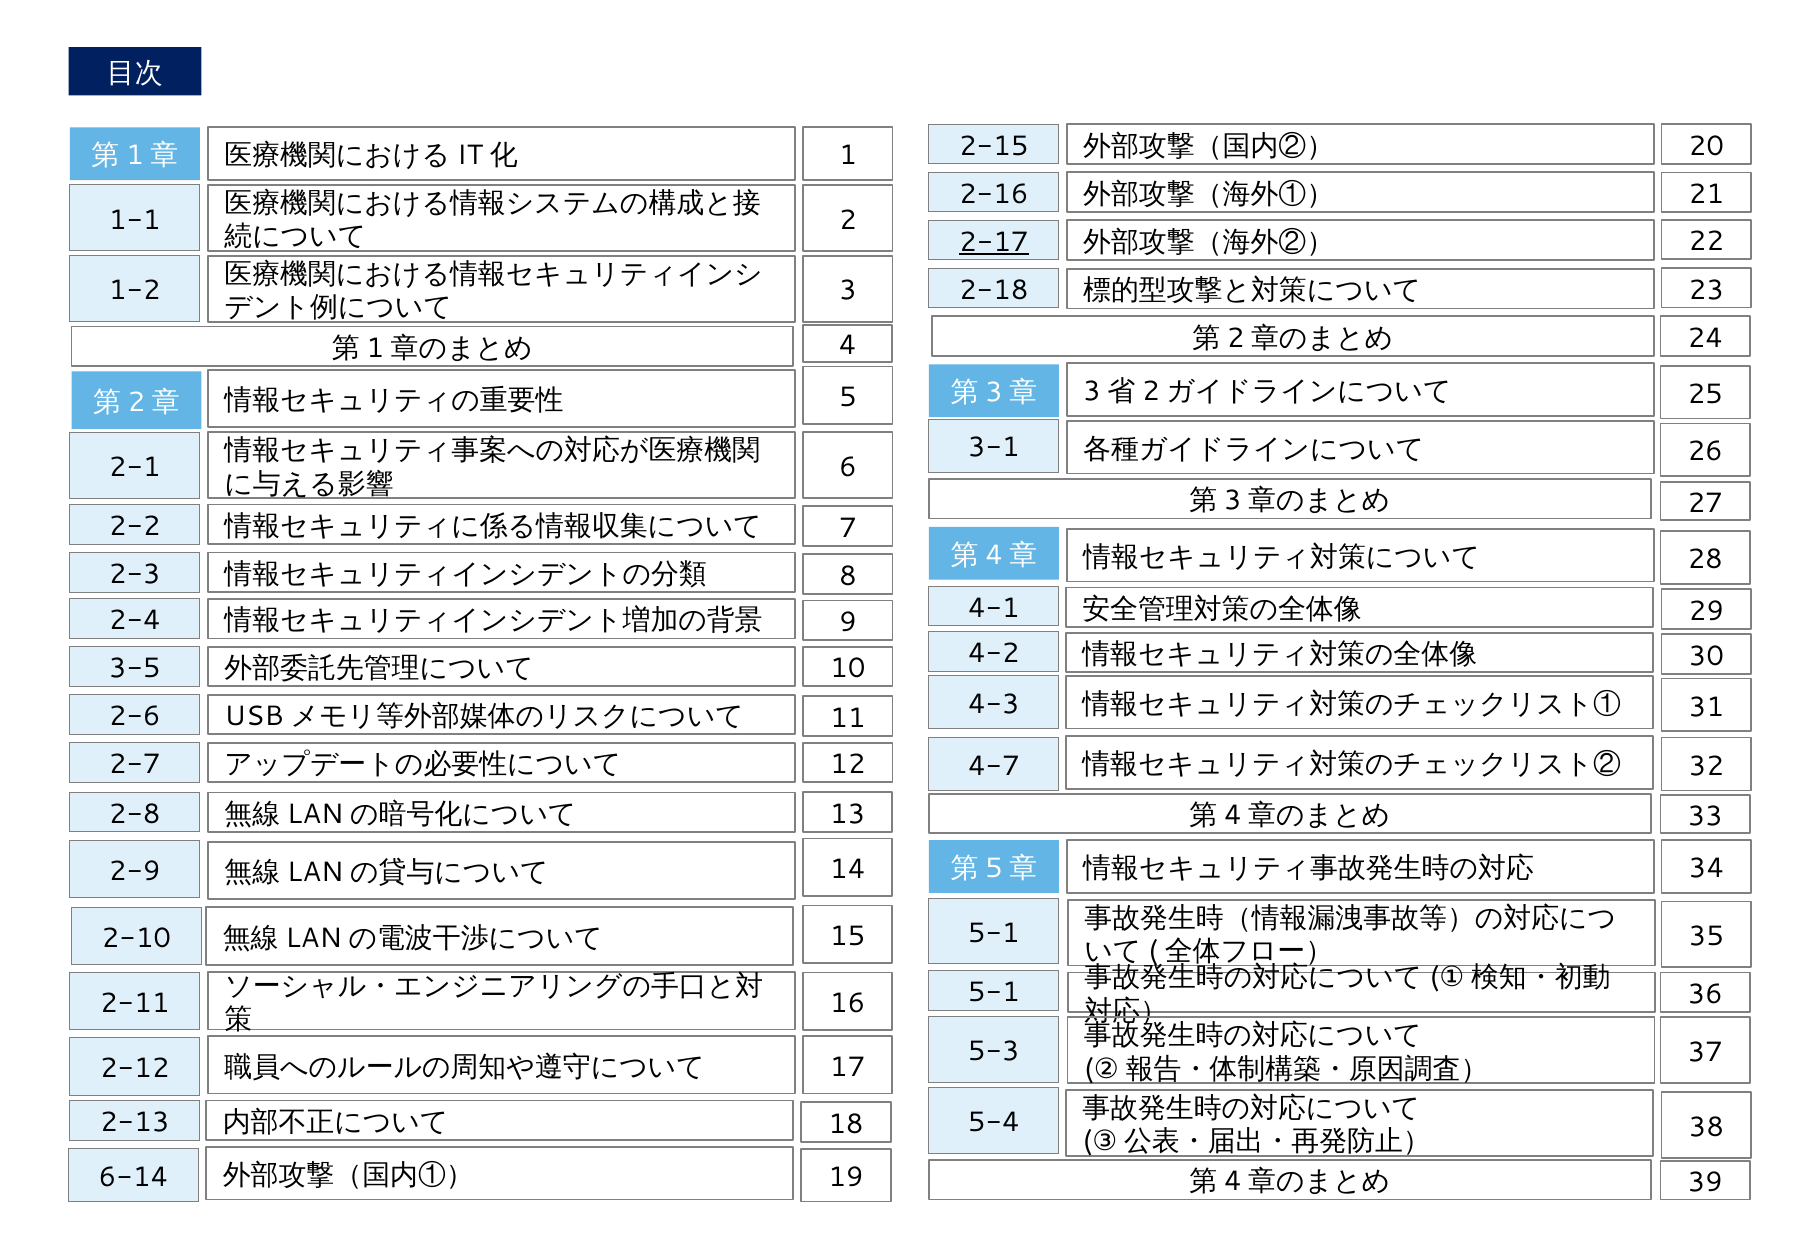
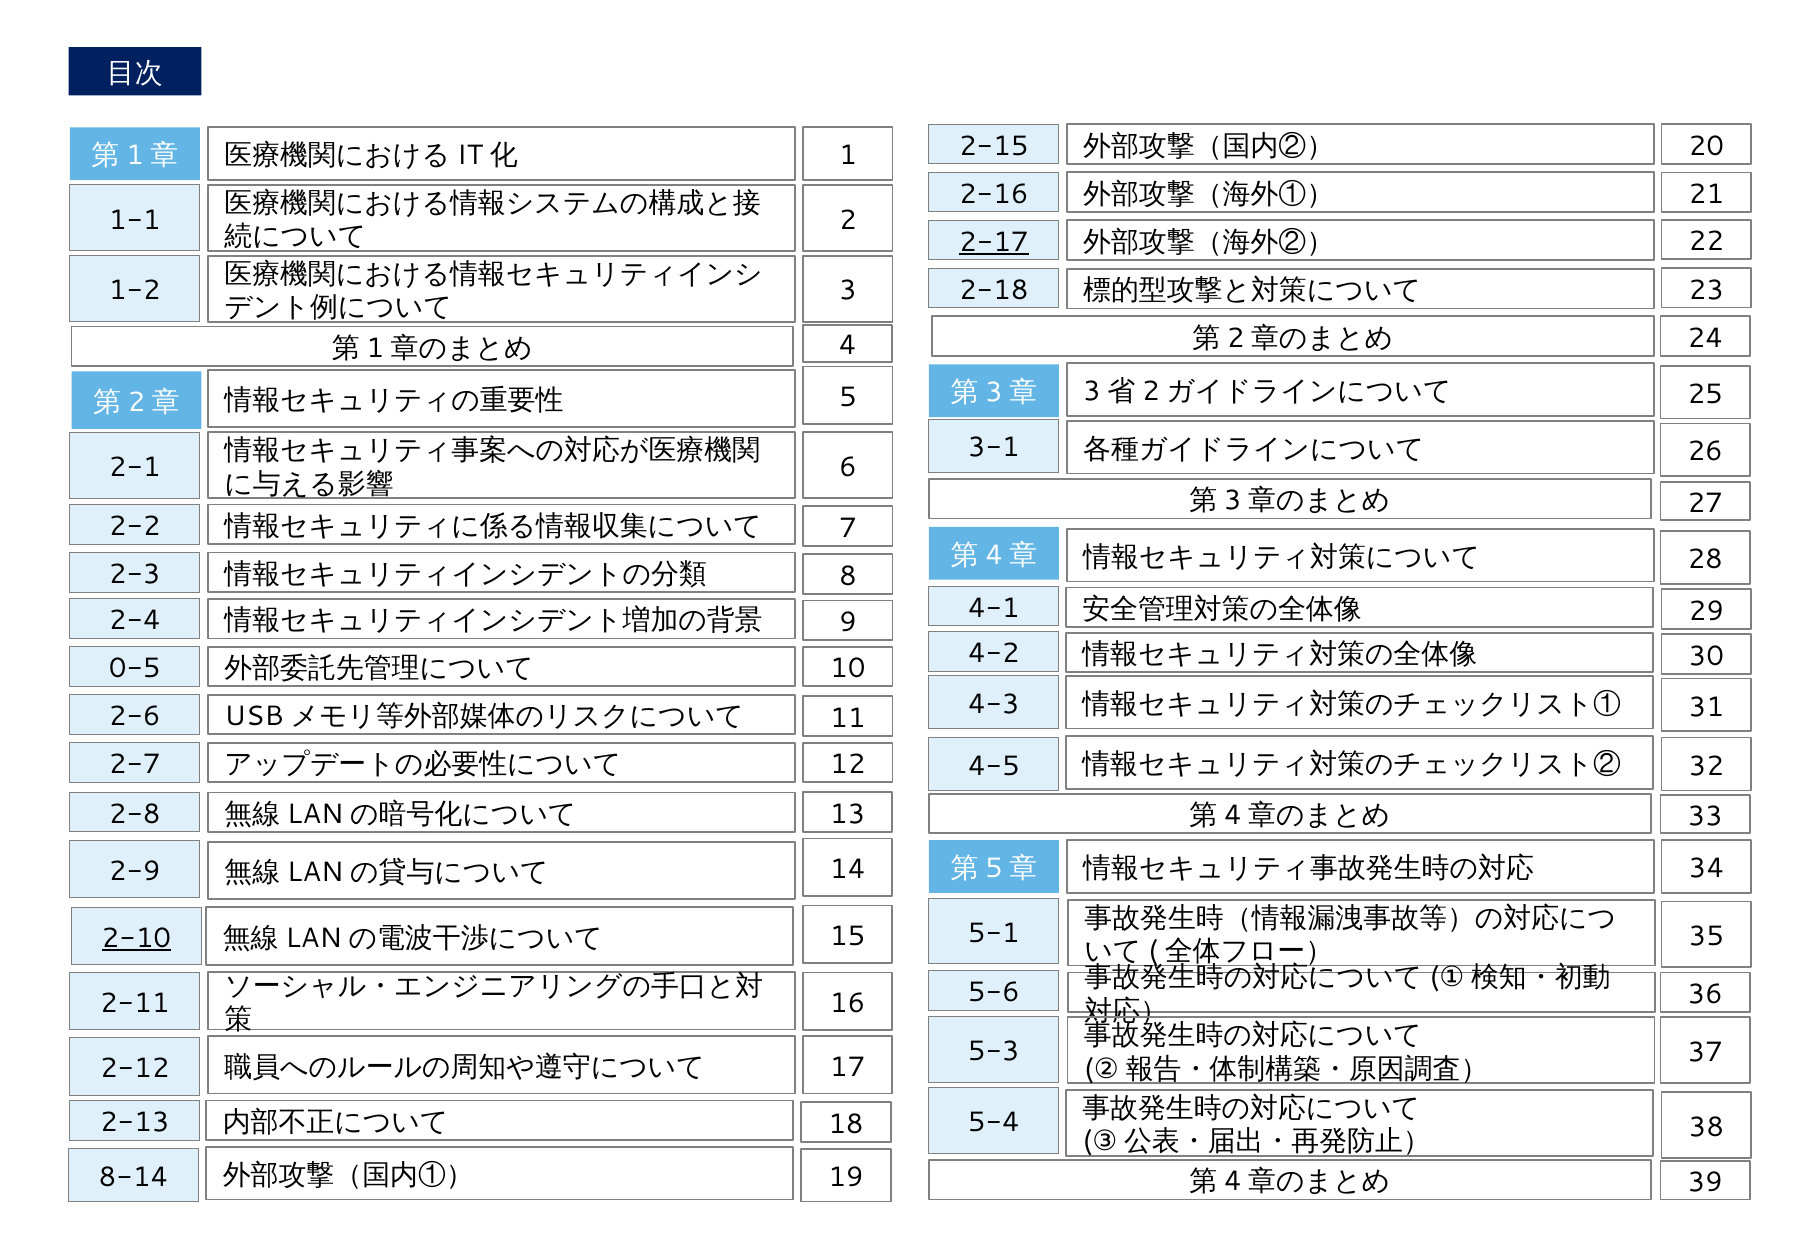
3-5: 3-5 -> 0-5
4-7: 4-7 -> 4-5
2-10 underline: none -> present
5-1 at (994, 992): 5-1 -> 5-6
6-14: 6-14 -> 8-14
